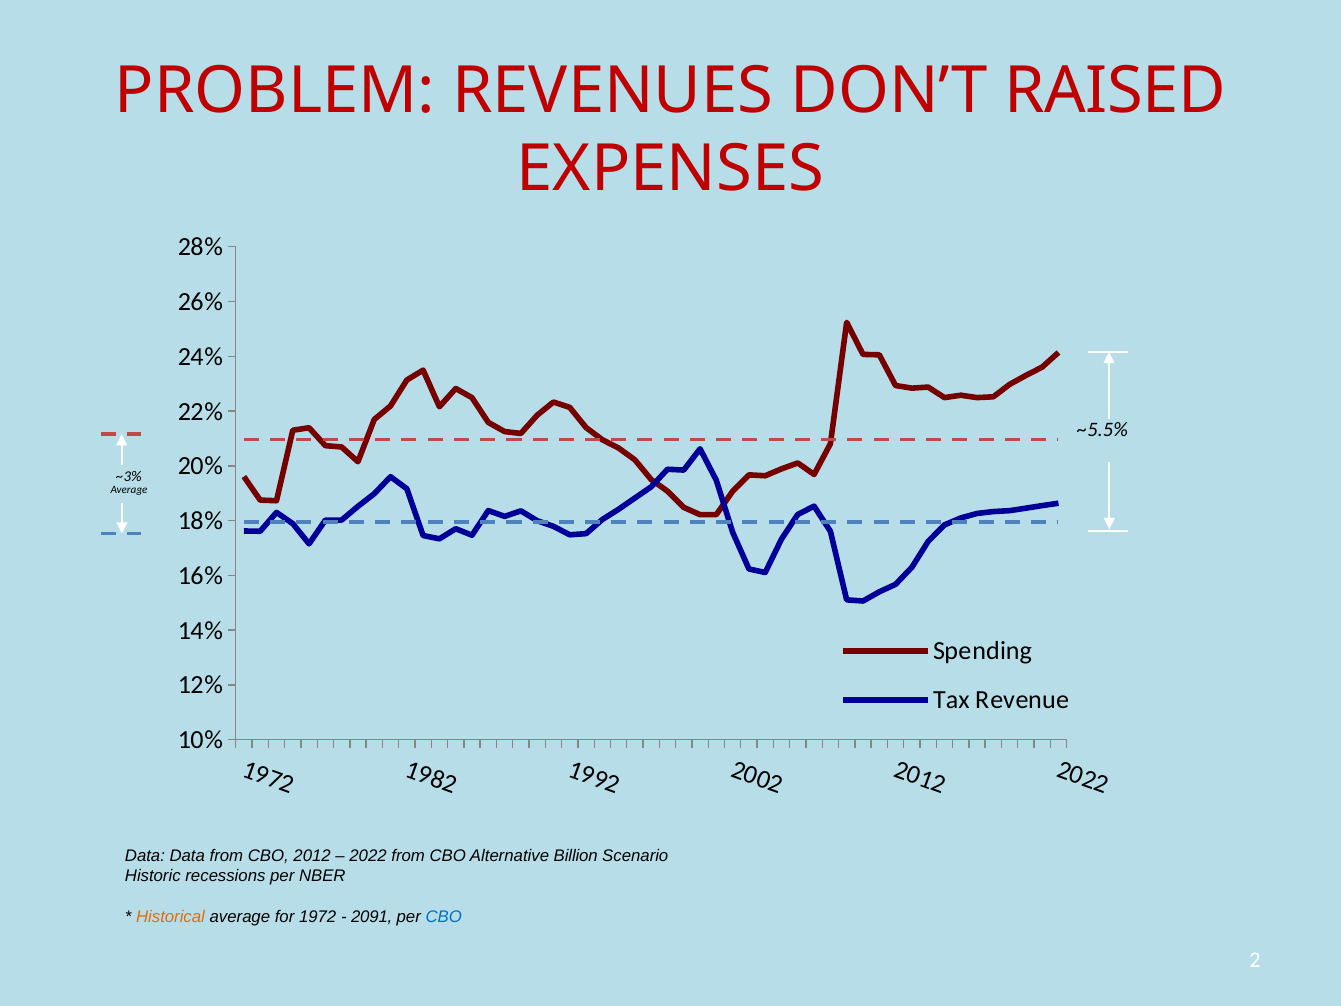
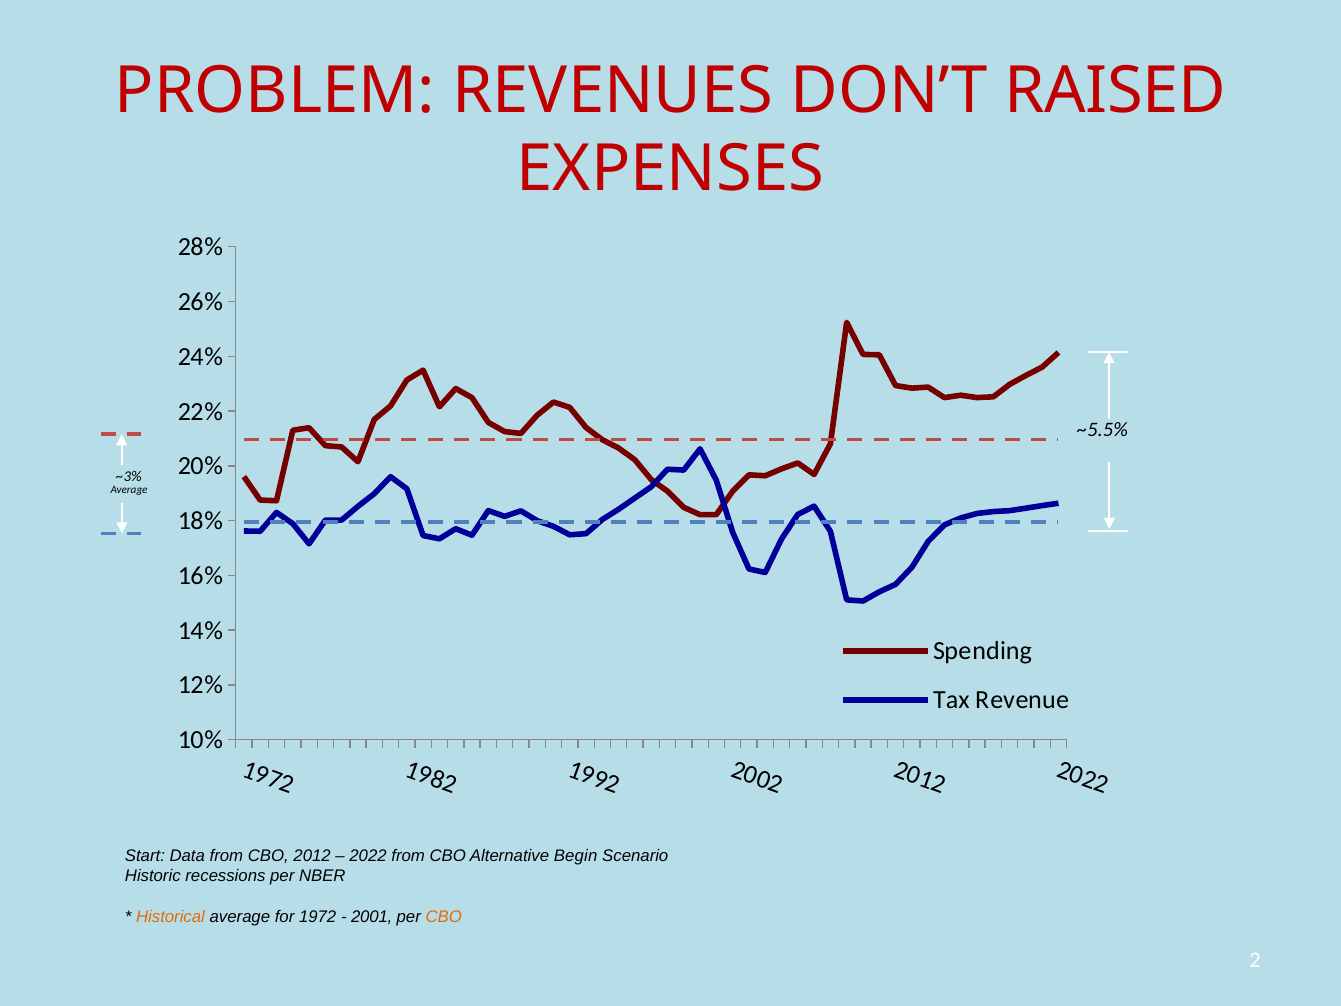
Data at (145, 856): Data -> Start
Billion: Billion -> Begin
2091: 2091 -> 2001
CBO at (444, 916) colour: blue -> orange
